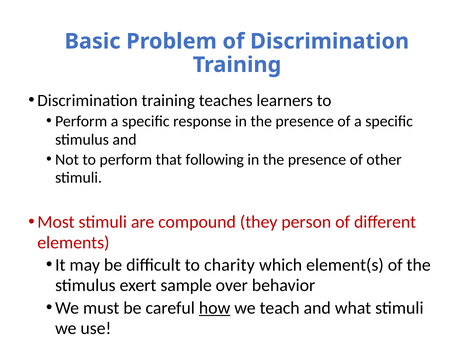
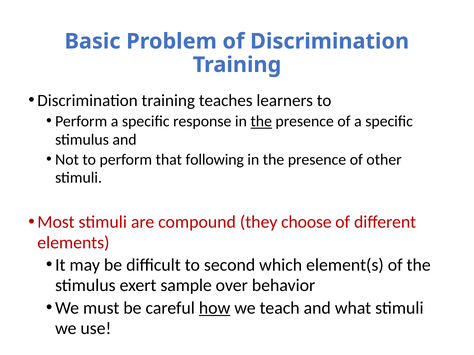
the at (261, 121) underline: none -> present
person: person -> choose
charity: charity -> second
